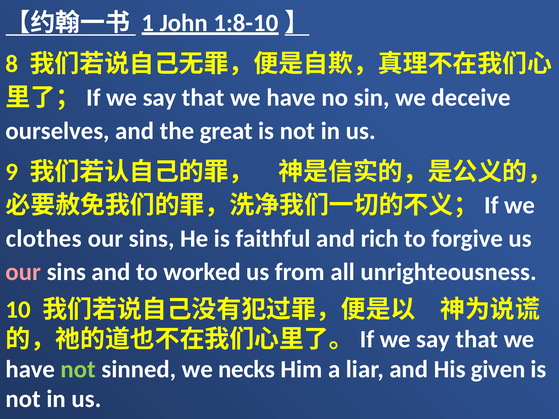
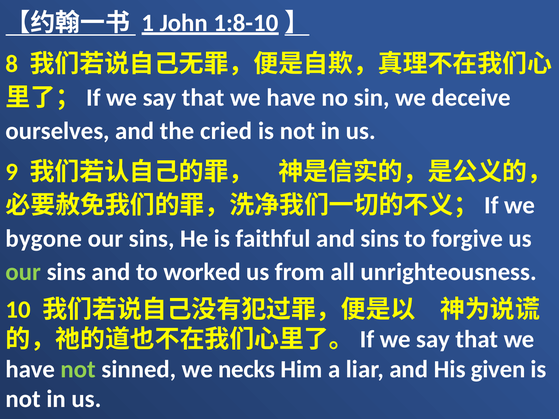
great: great -> cried
clothes: clothes -> bygone
and rich: rich -> sins
our at (23, 272) colour: pink -> light green
